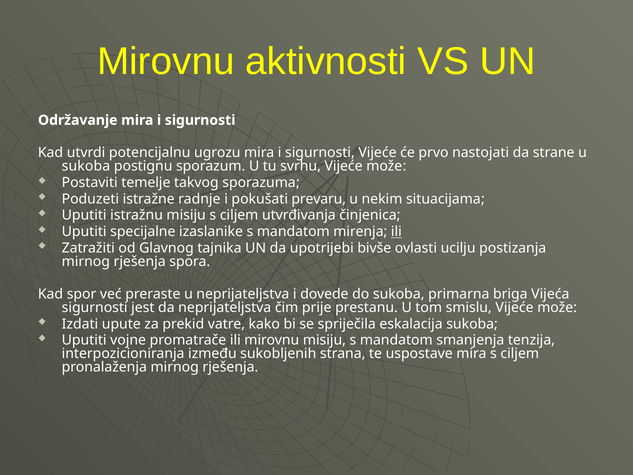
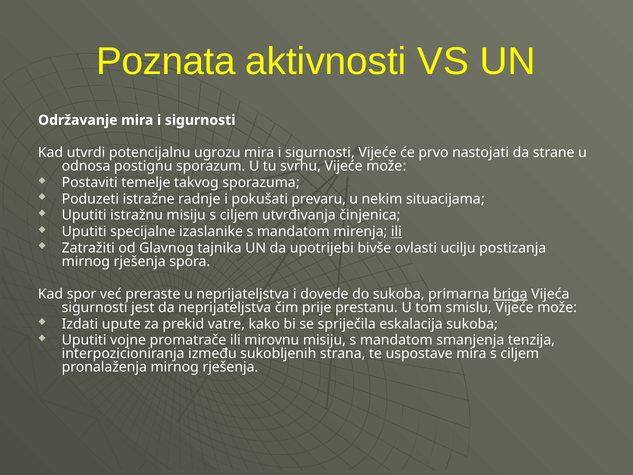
Mirovnu at (166, 61): Mirovnu -> Poznata
sukoba at (86, 166): sukoba -> odnosa
briga underline: none -> present
